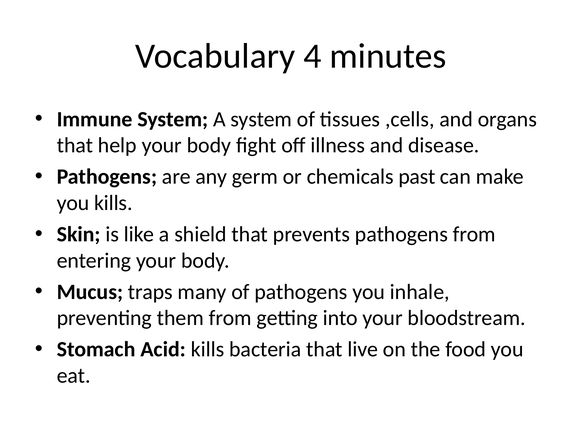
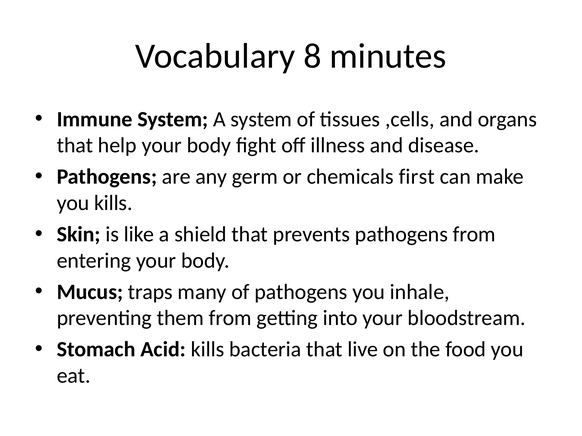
4: 4 -> 8
past: past -> first
